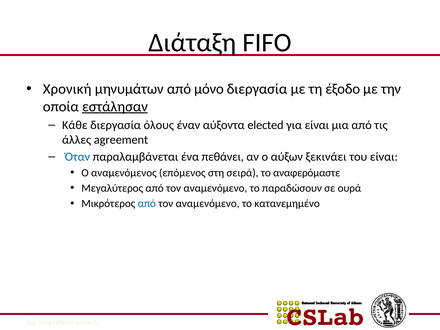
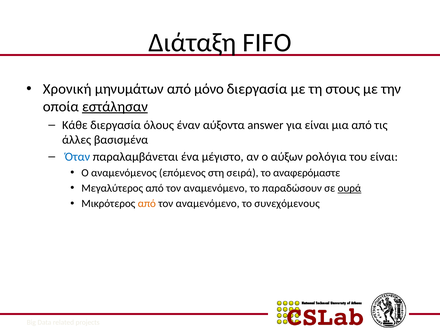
έξοδο: έξοδο -> στους
elected: elected -> answer
agreement: agreement -> βασισμένα
πεθάνει: πεθάνει -> μέγιστο
ξεκινάει: ξεκινάει -> ρολόγια
ουρά underline: none -> present
από at (147, 204) colour: blue -> orange
κατανεμημένο: κατανεμημένο -> συνεχόμενους
